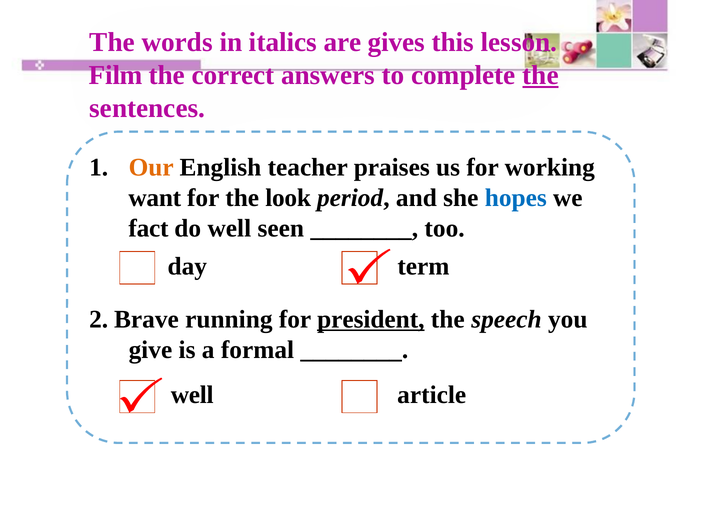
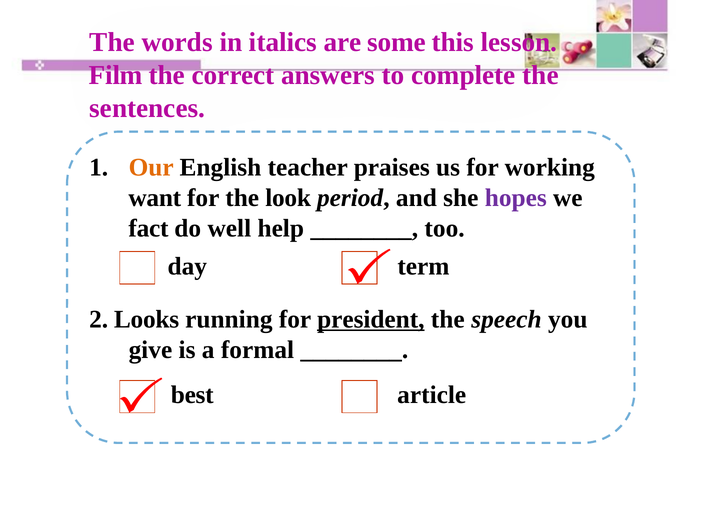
gives: gives -> some
the at (541, 75) underline: present -> none
hopes colour: blue -> purple
seen: seen -> help
Brave: Brave -> Looks
well at (192, 395): well -> best
